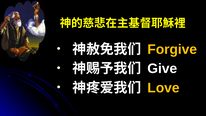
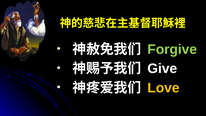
Forgive colour: yellow -> light green
